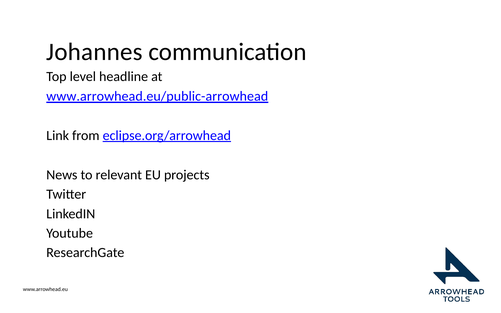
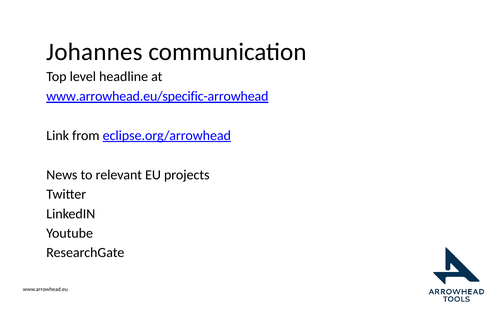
www.arrowhead.eu/public-arrowhead: www.arrowhead.eu/public-arrowhead -> www.arrowhead.eu/specific-arrowhead
